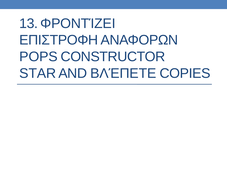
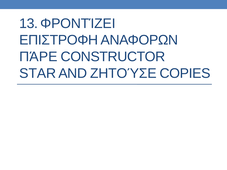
POPS: POPS -> ΠΆΡΕ
ΒΛΈΠΕΤΕ: ΒΛΈΠΕΤΕ -> ΖΗΤΟΎΣΕ
